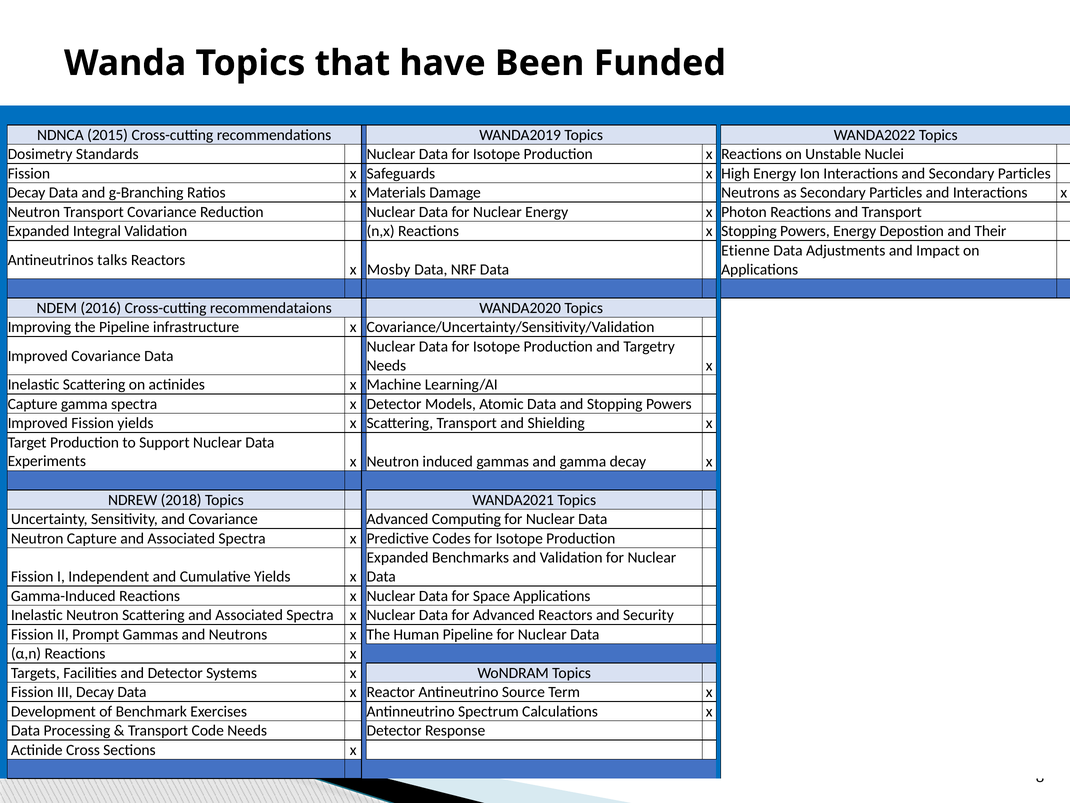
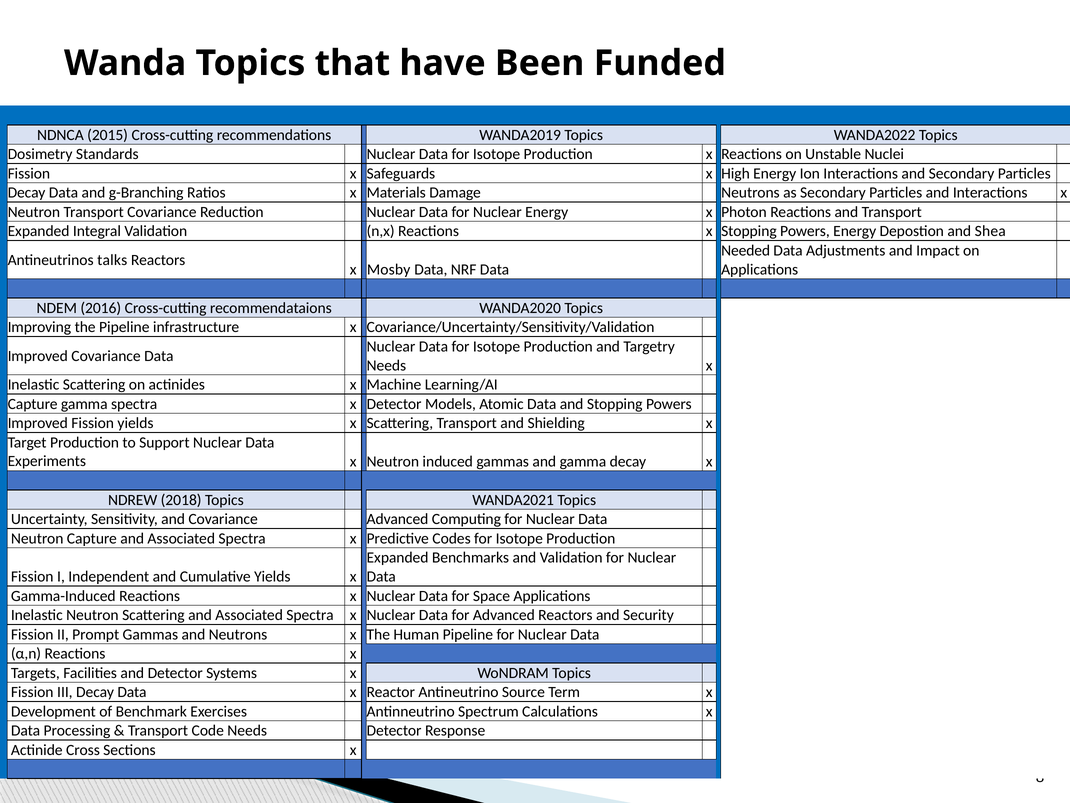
Their: Their -> Shea
Etienne: Etienne -> Needed
